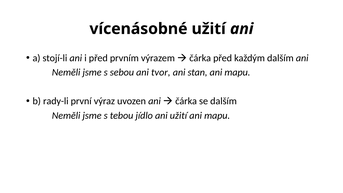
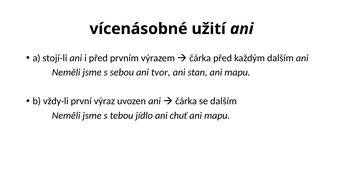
rady-li: rady-li -> vždy-li
ani užití: užití -> chuť
